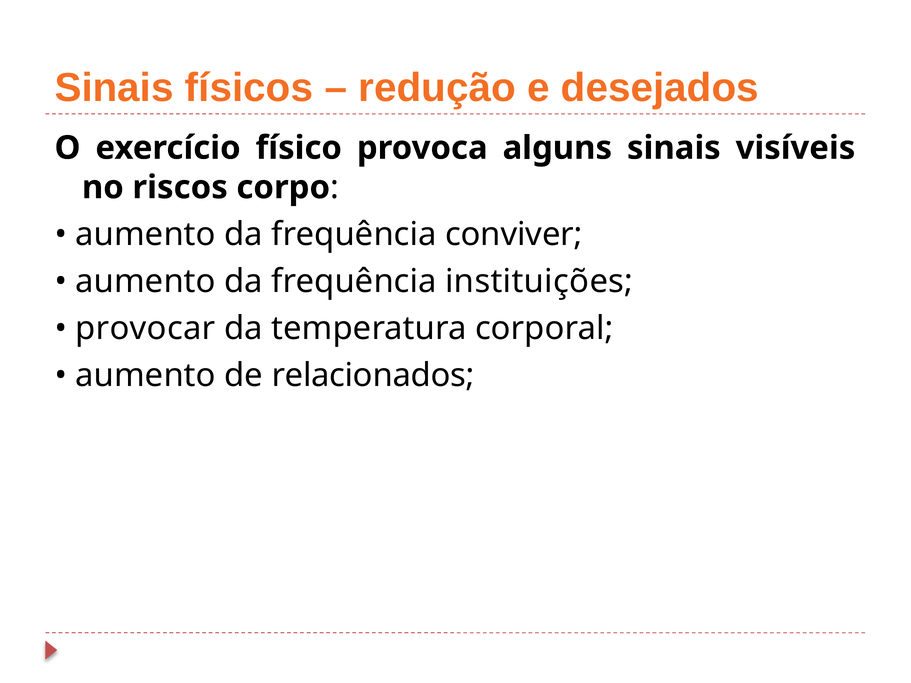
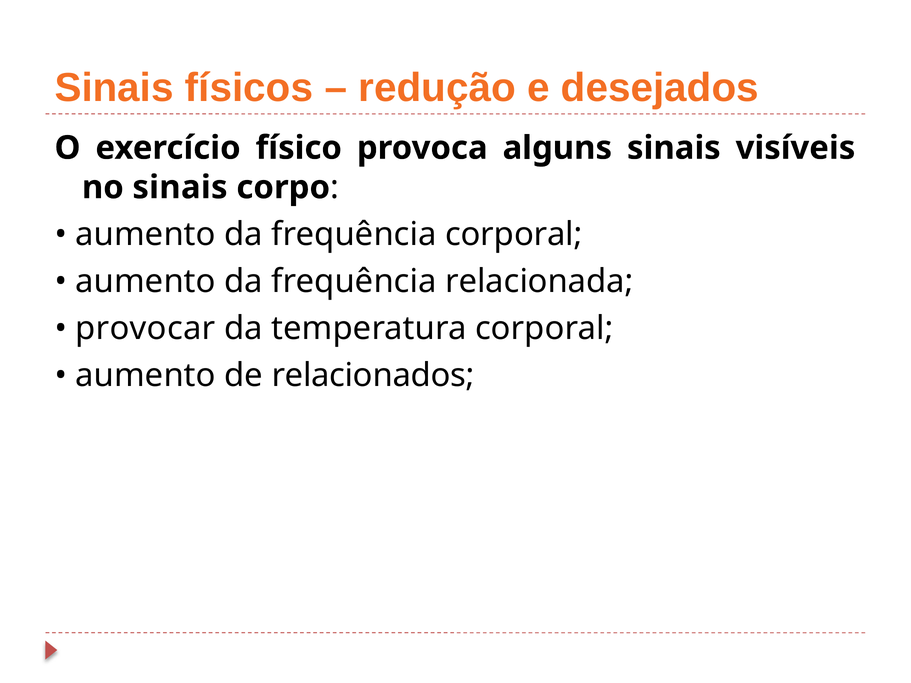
no riscos: riscos -> sinais
frequência conviver: conviver -> corporal
instituições: instituições -> relacionada
